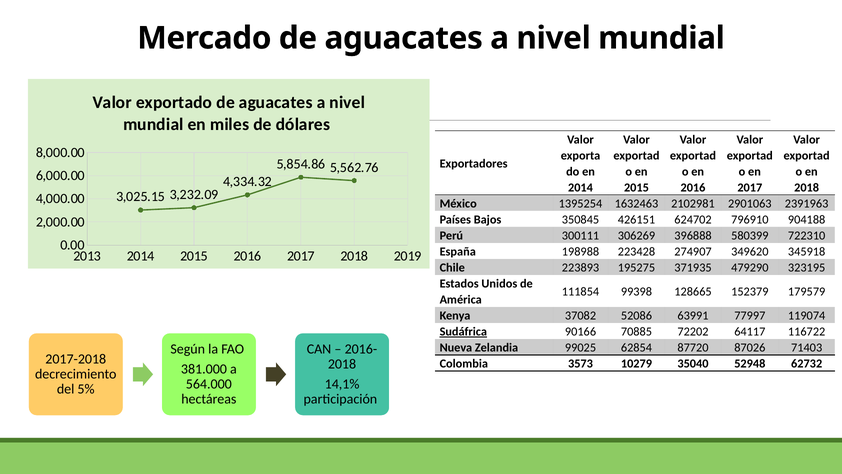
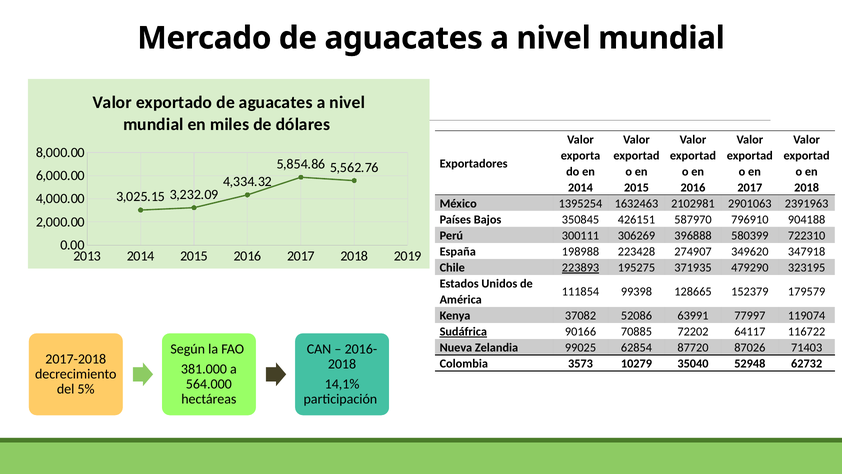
624702: 624702 -> 587970
345918: 345918 -> 347918
223893 underline: none -> present
